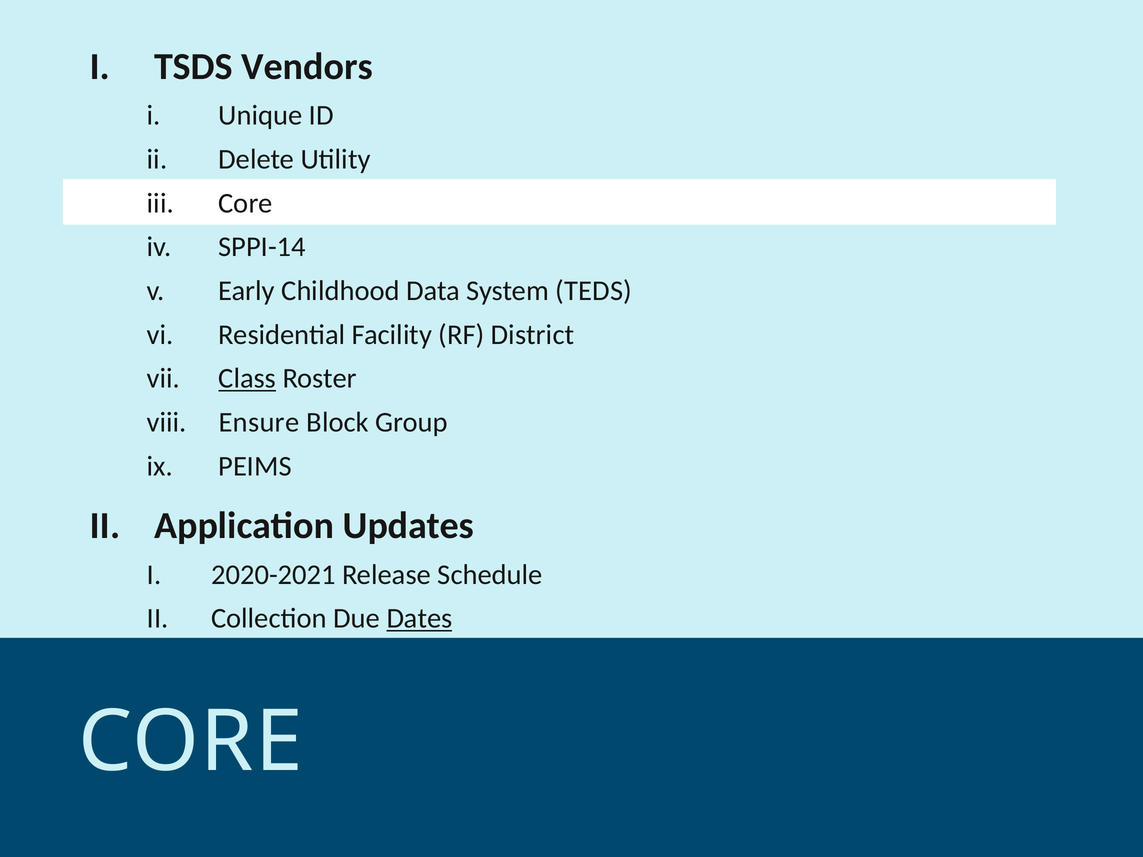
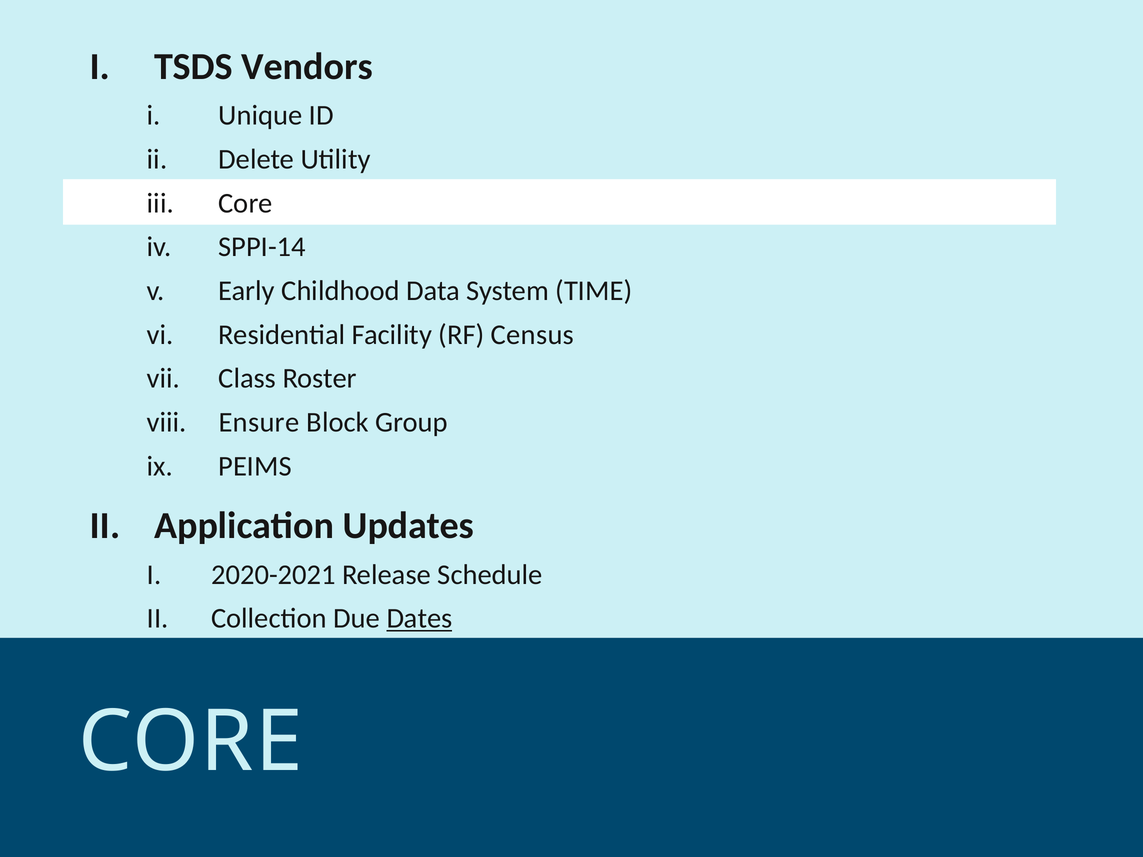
TEDS: TEDS -> TIME
District: District -> Census
Class underline: present -> none
